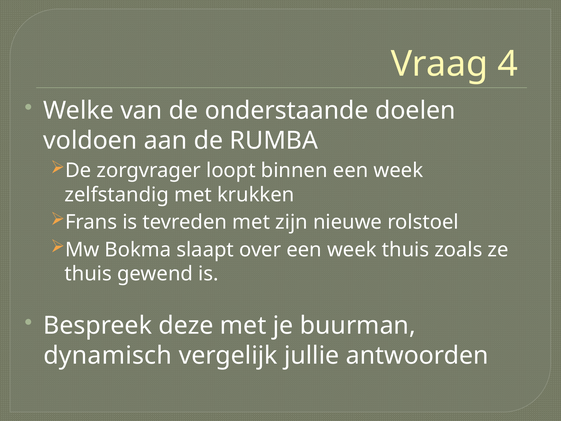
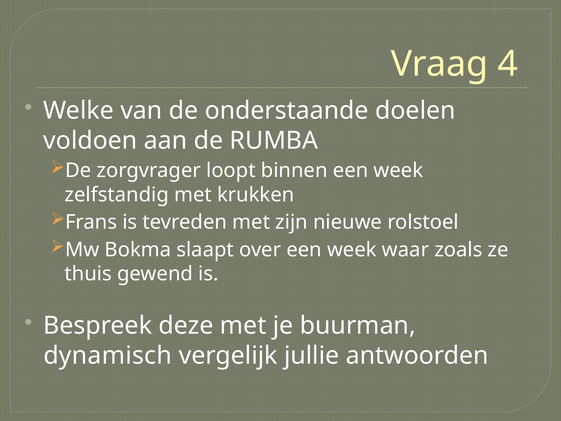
week thuis: thuis -> waar
